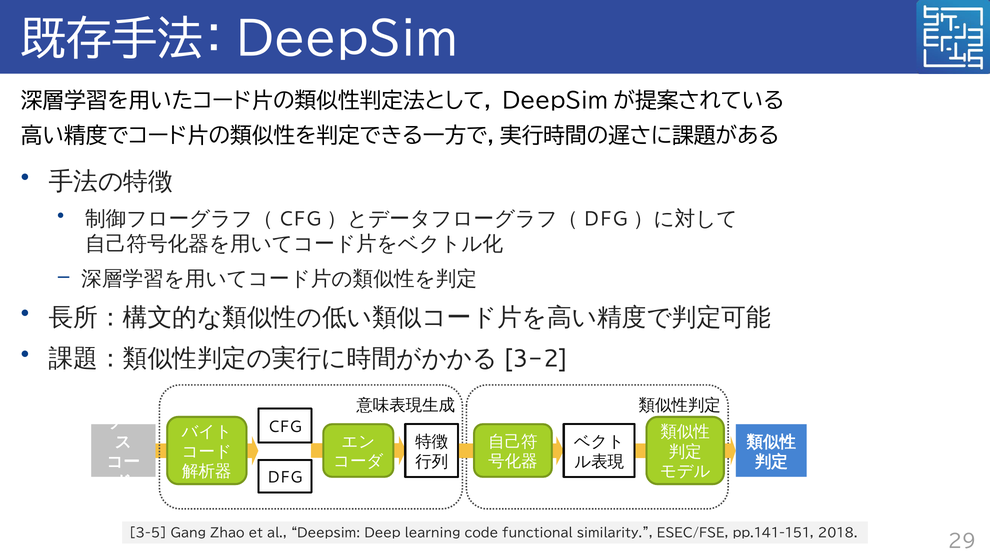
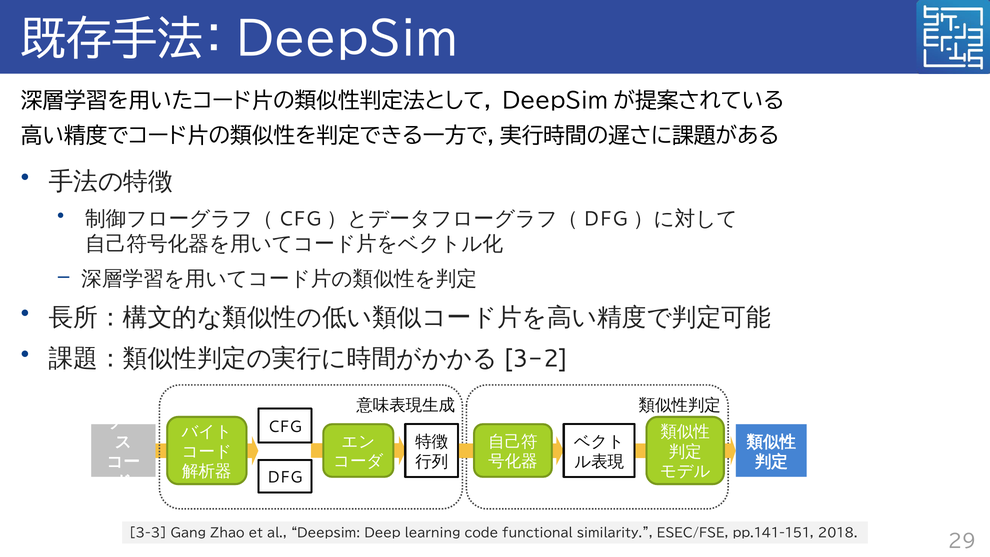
3-5: 3-5 -> 3-3
